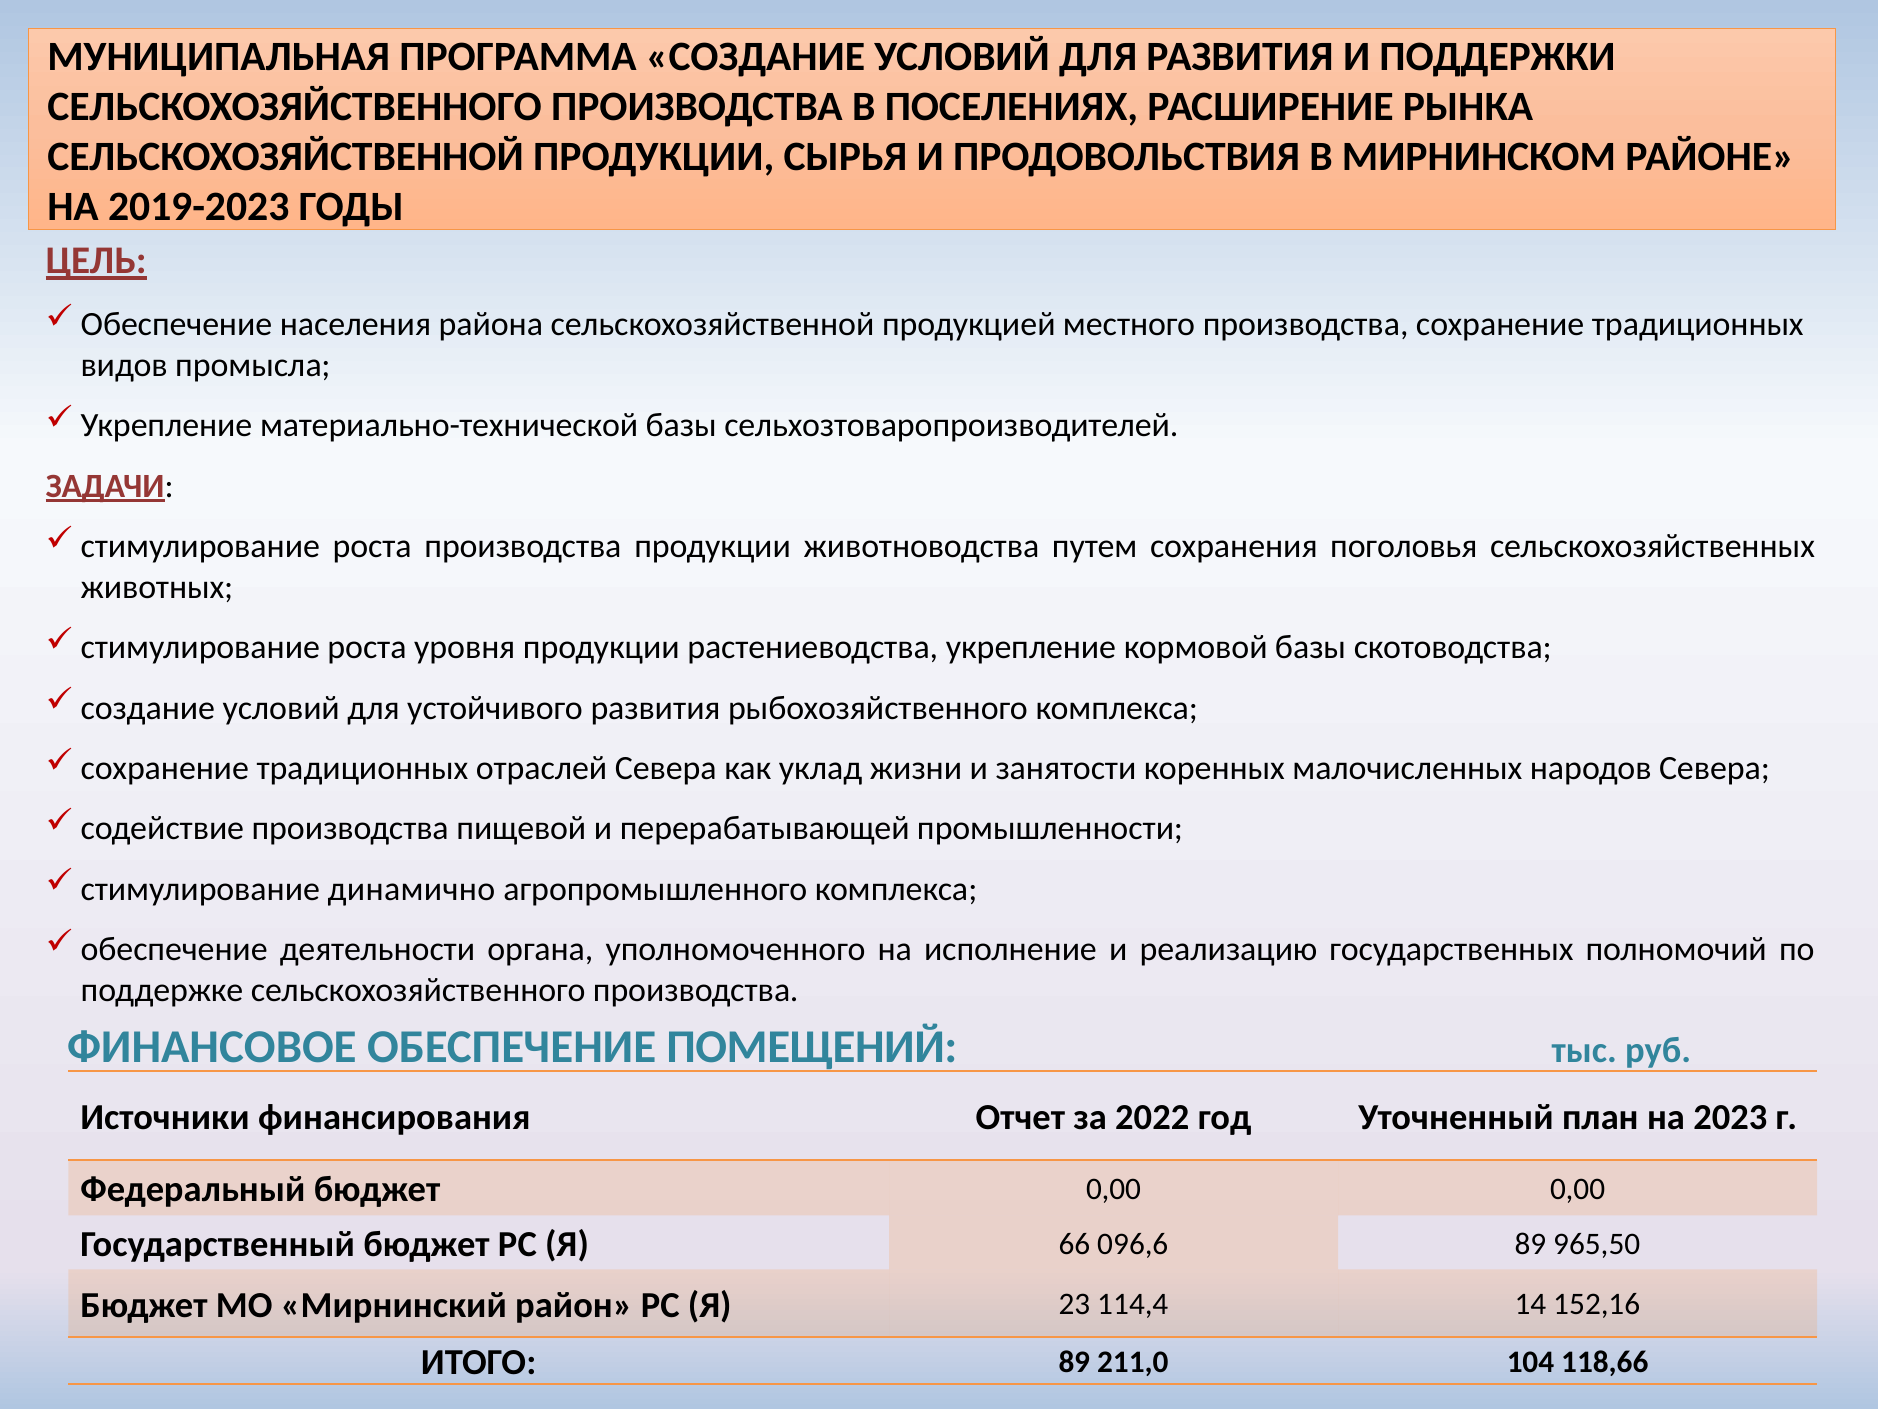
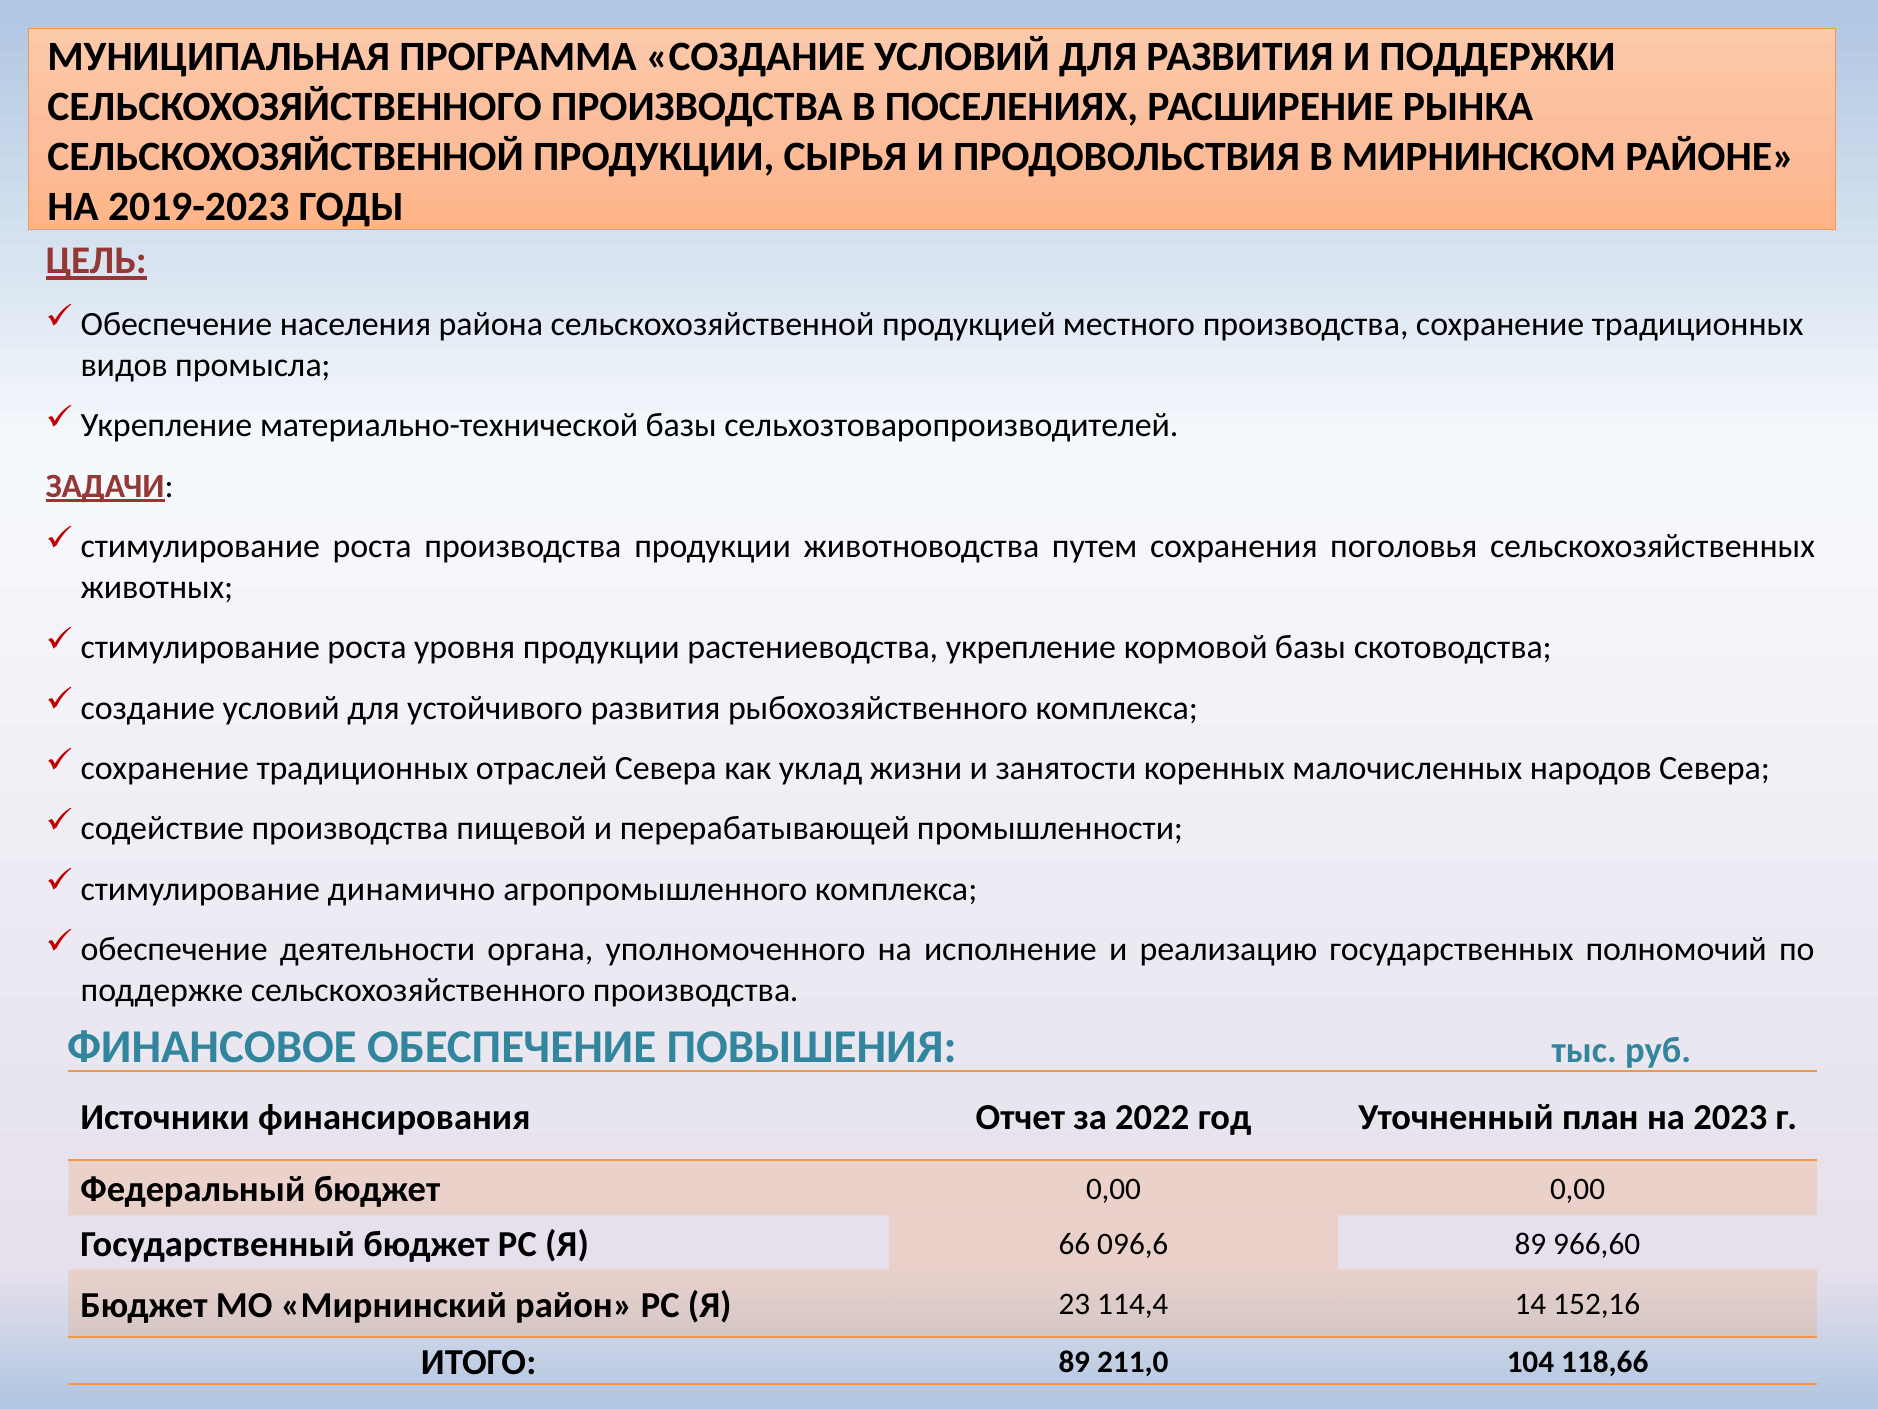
ПОМЕЩЕНИЙ: ПОМЕЩЕНИЙ -> ПОВЫШЕНИЯ
965,50: 965,50 -> 966,60
